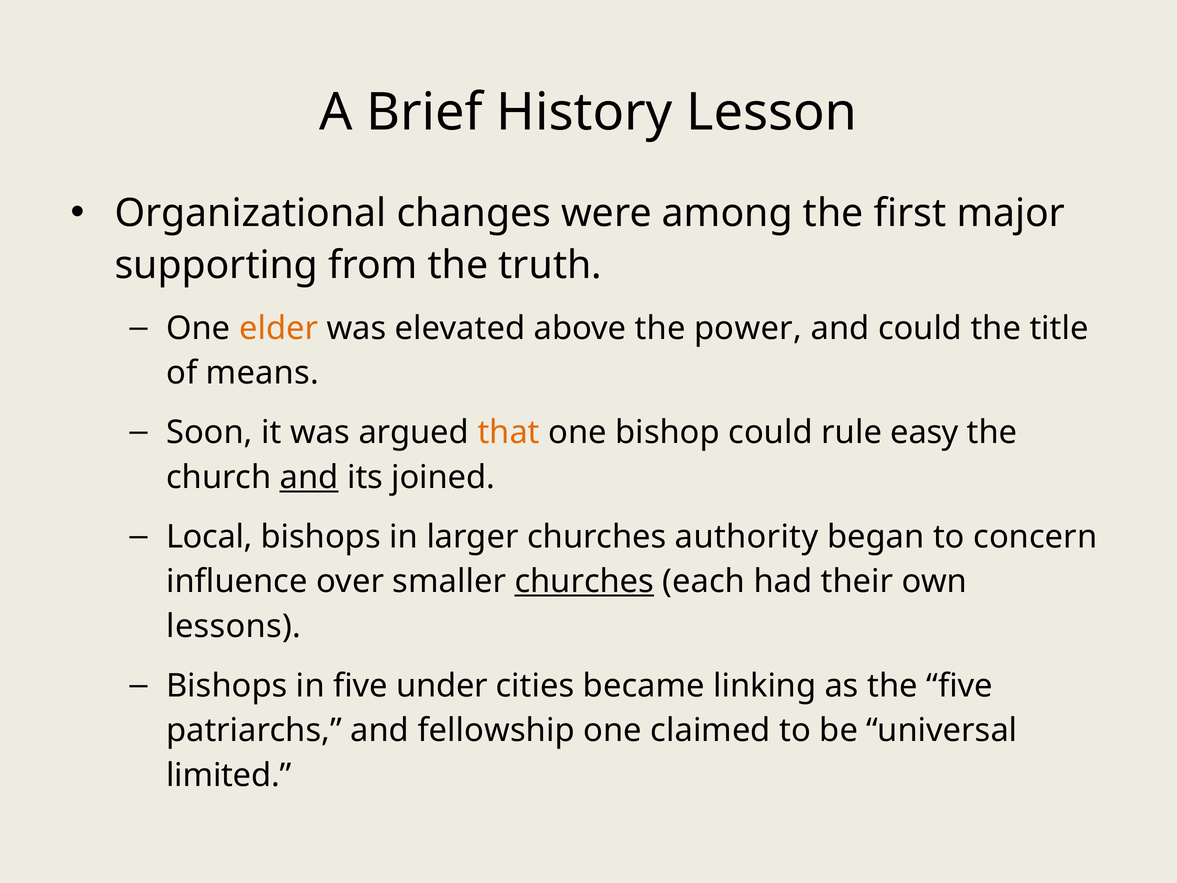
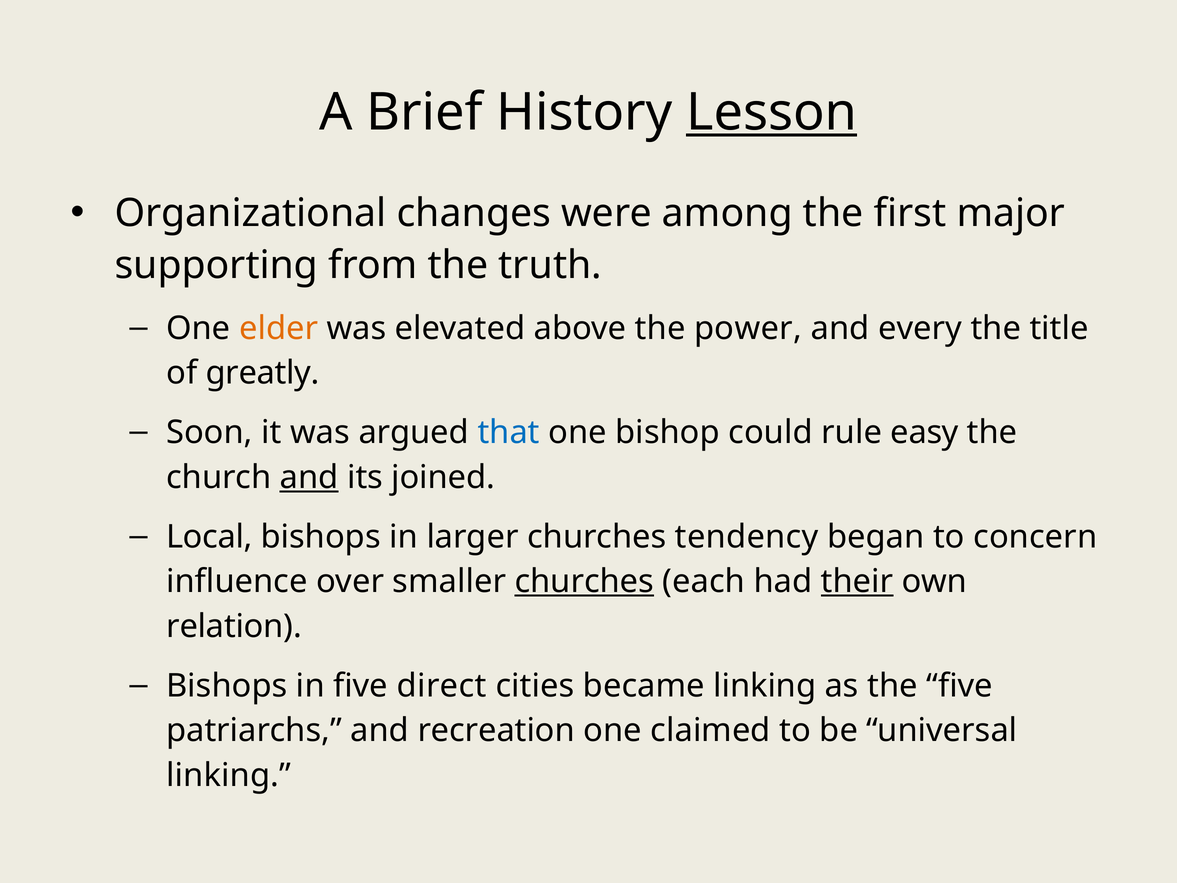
Lesson underline: none -> present
and could: could -> every
means: means -> greatly
that colour: orange -> blue
authority: authority -> tendency
their underline: none -> present
lessons: lessons -> relation
under: under -> direct
fellowship: fellowship -> recreation
limited at (229, 775): limited -> linking
